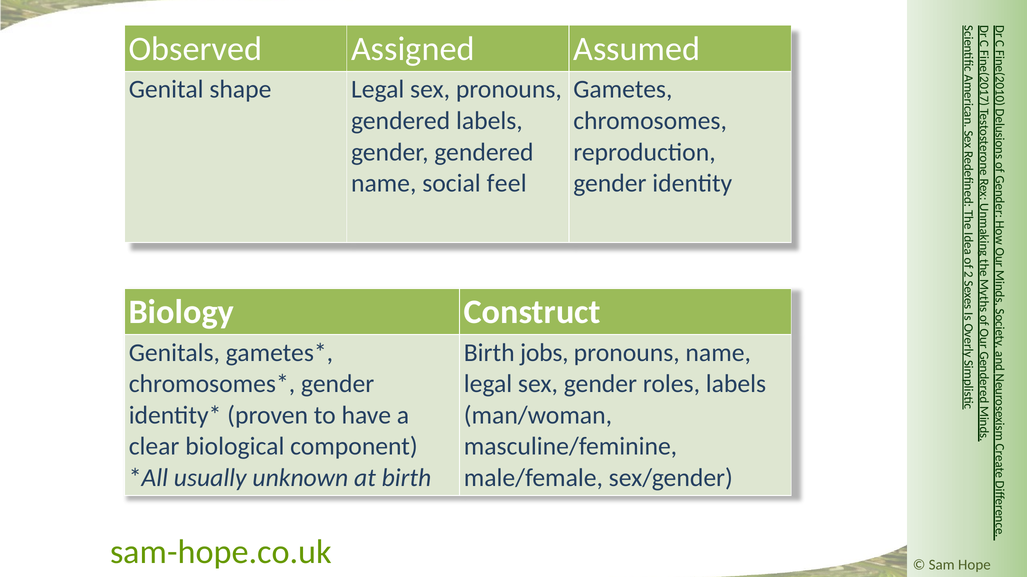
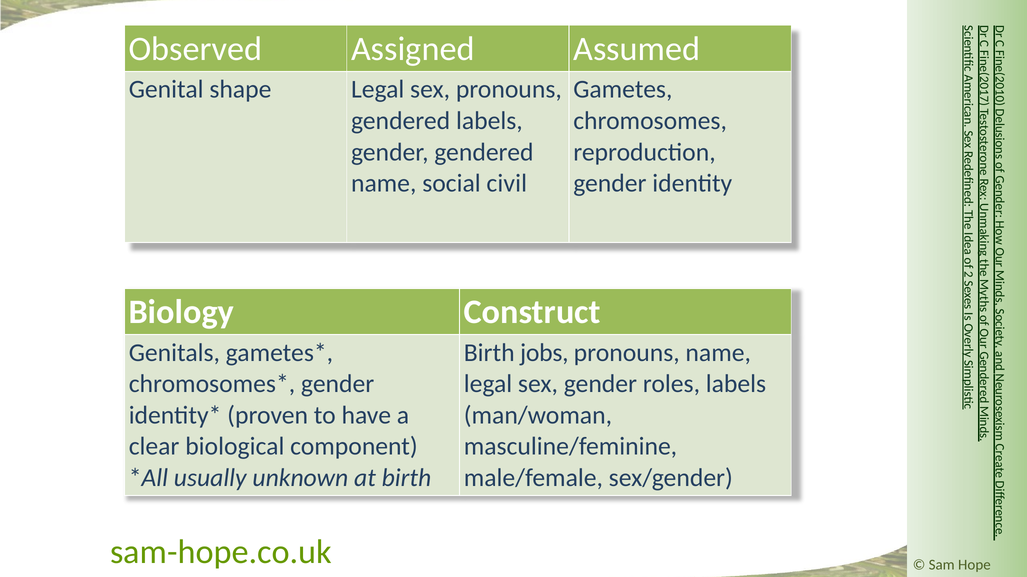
feel: feel -> civil
